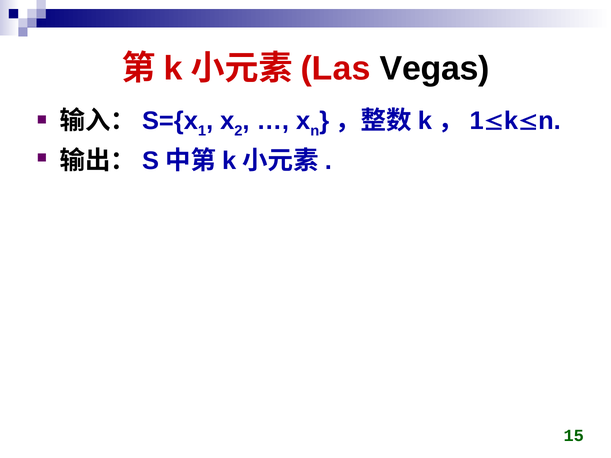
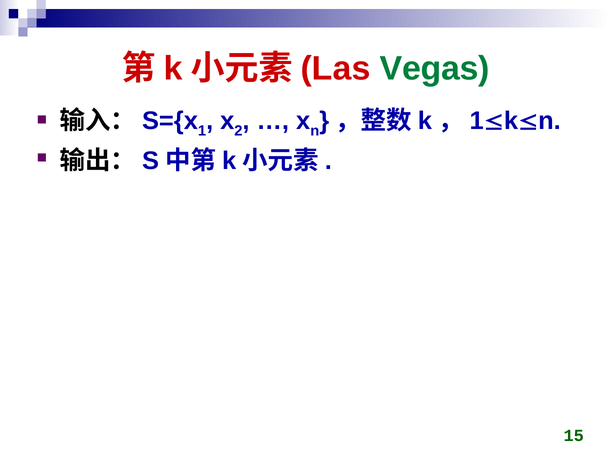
Vegas colour: black -> green
